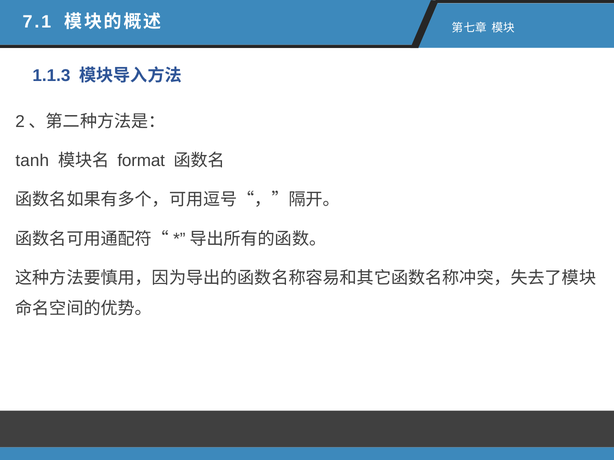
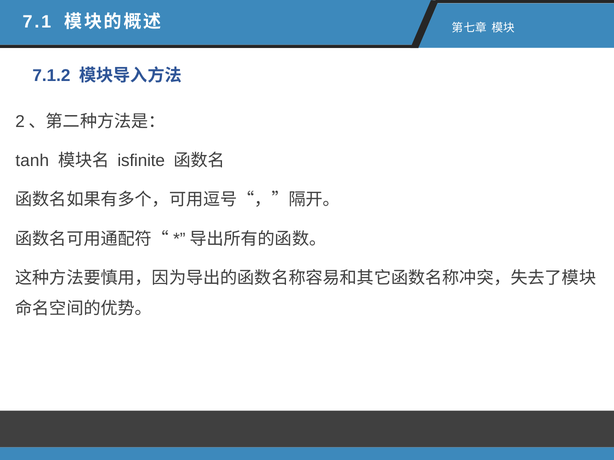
1.1.3: 1.1.3 -> 7.1.2
format: format -> isfinite
